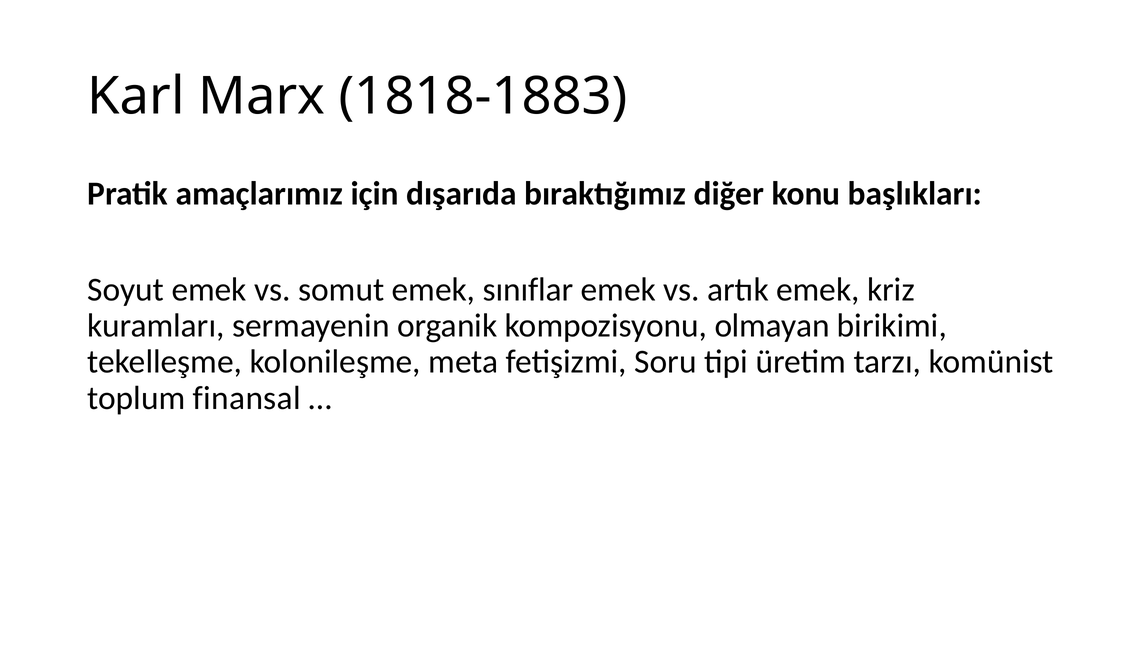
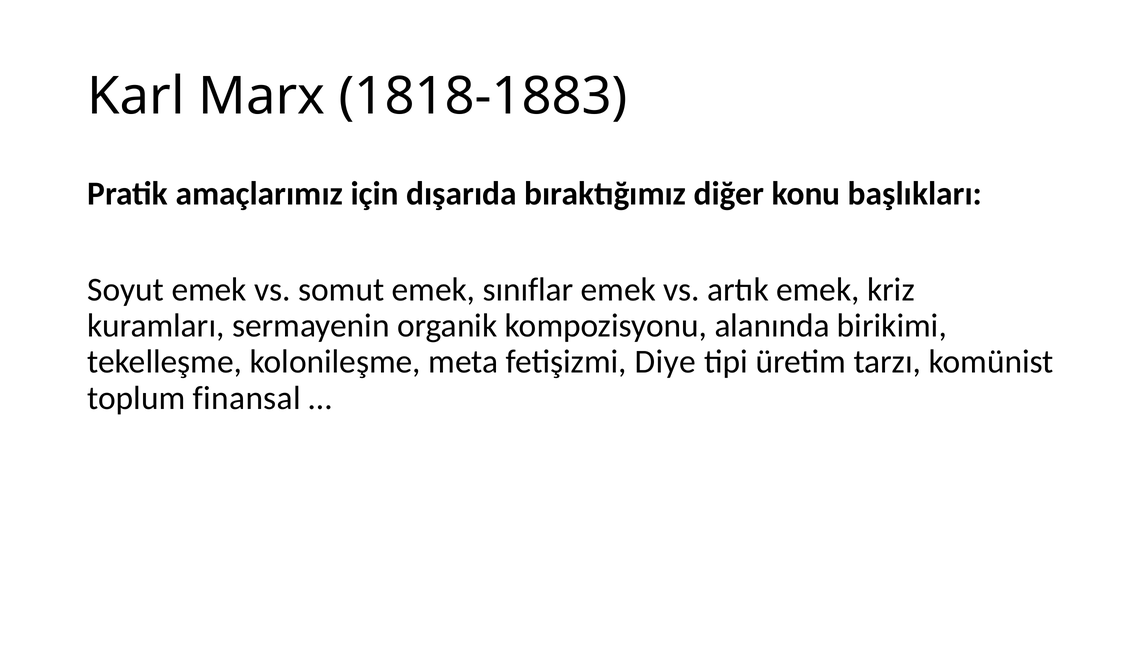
olmayan: olmayan -> alanında
Soru: Soru -> Diye
